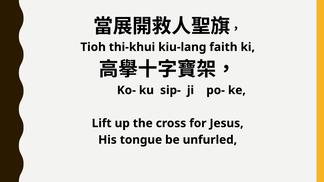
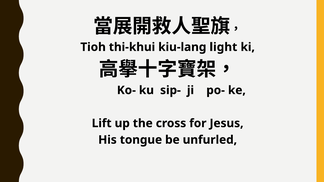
faith: faith -> light
